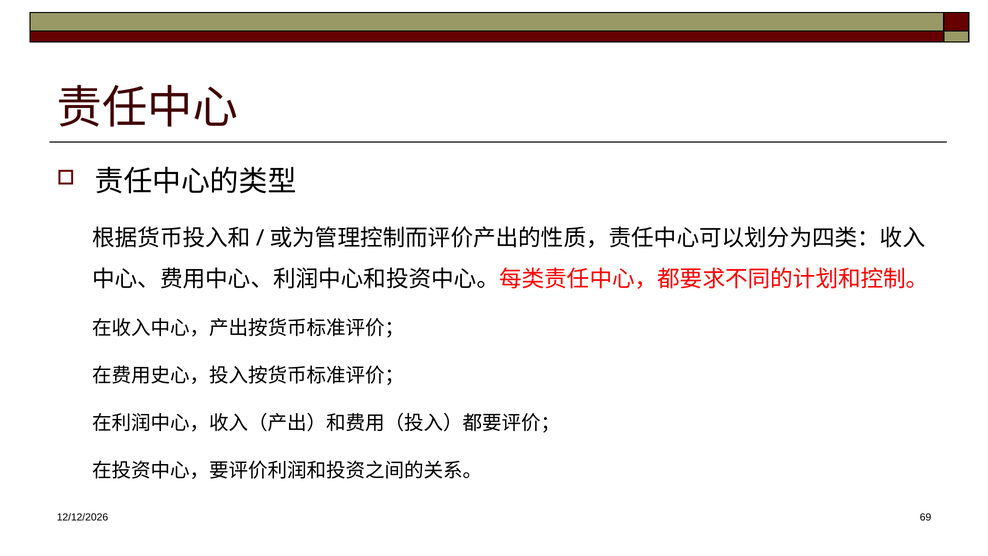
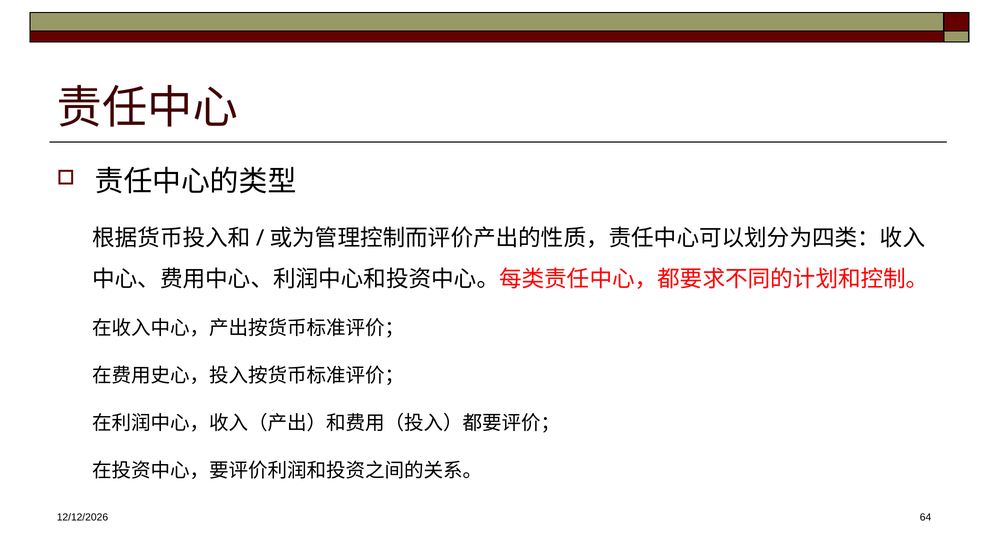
69: 69 -> 64
